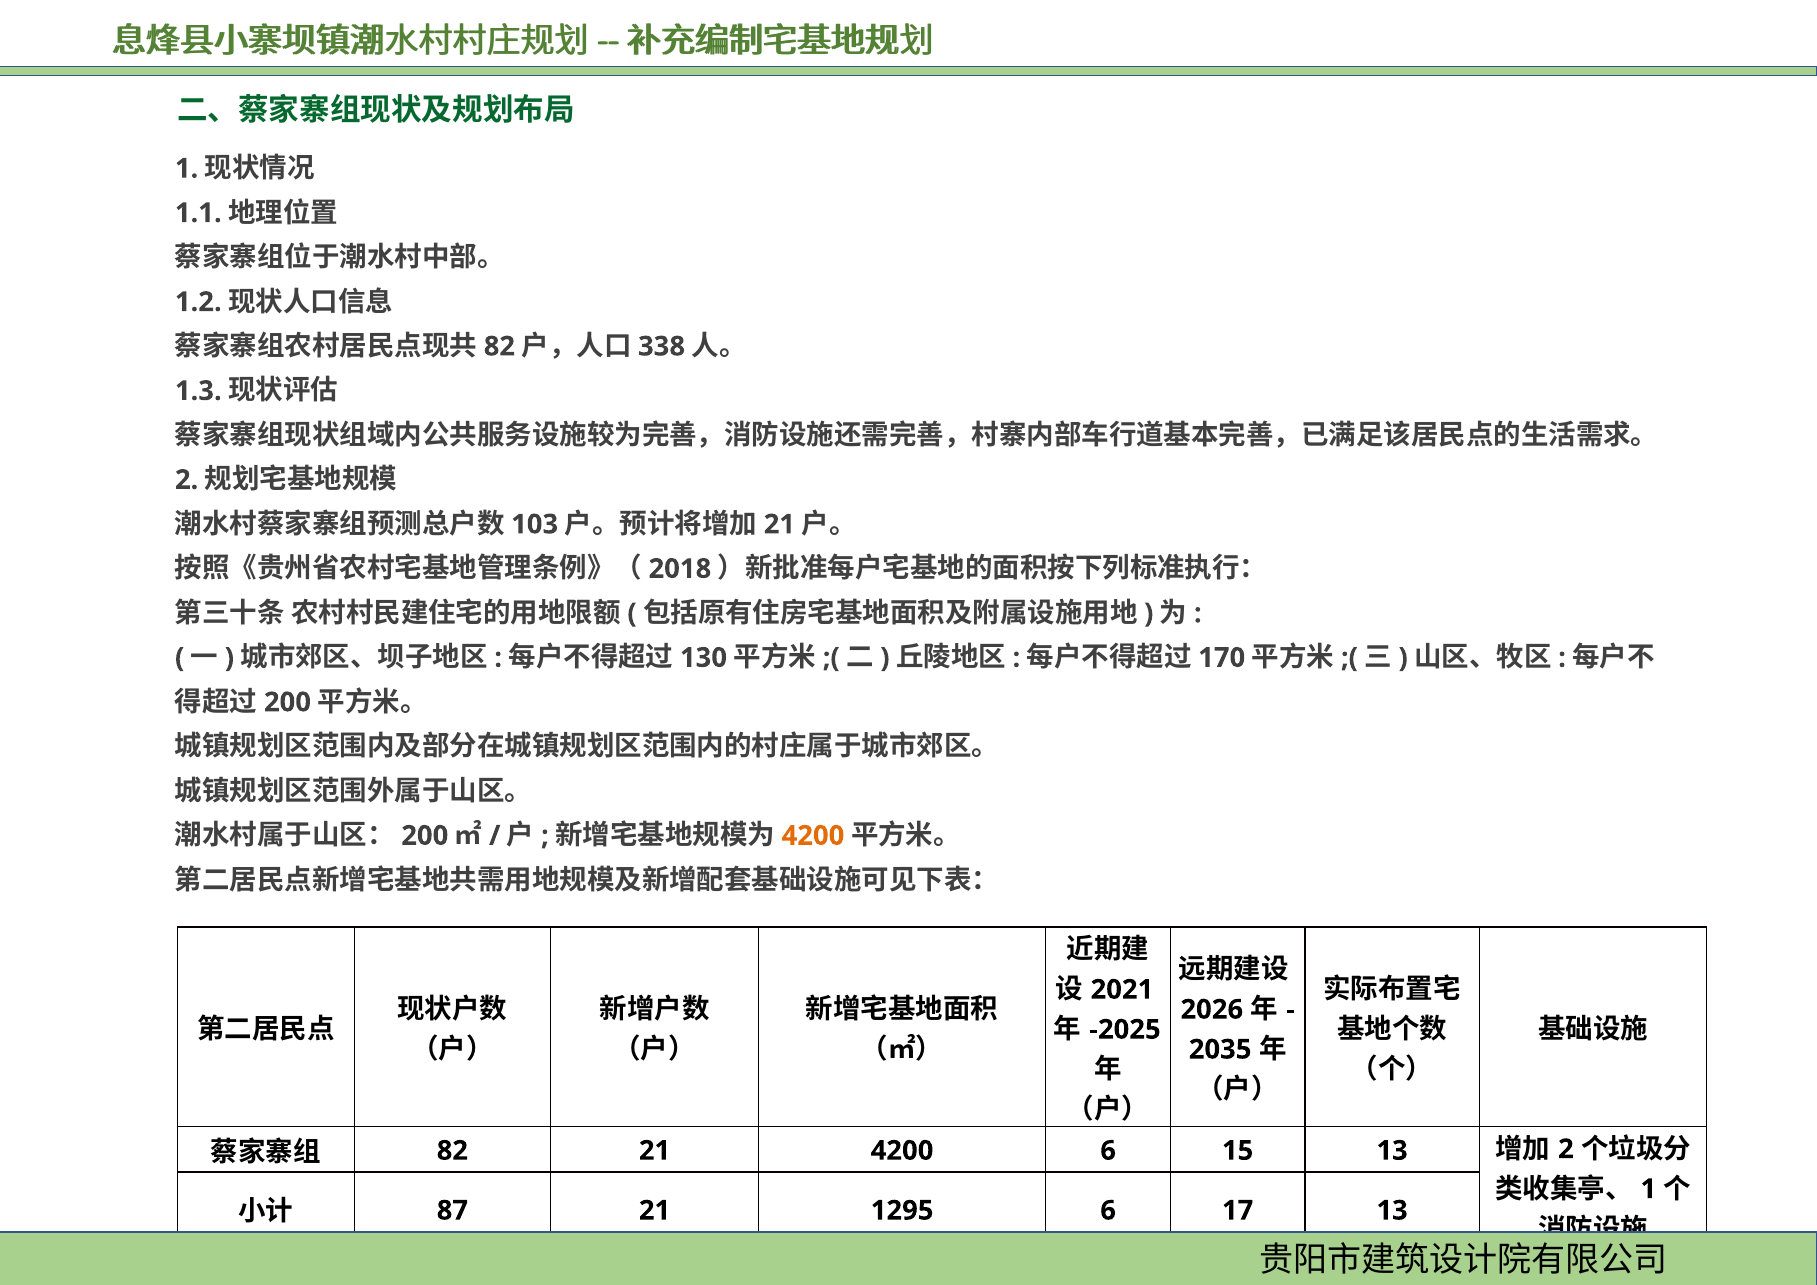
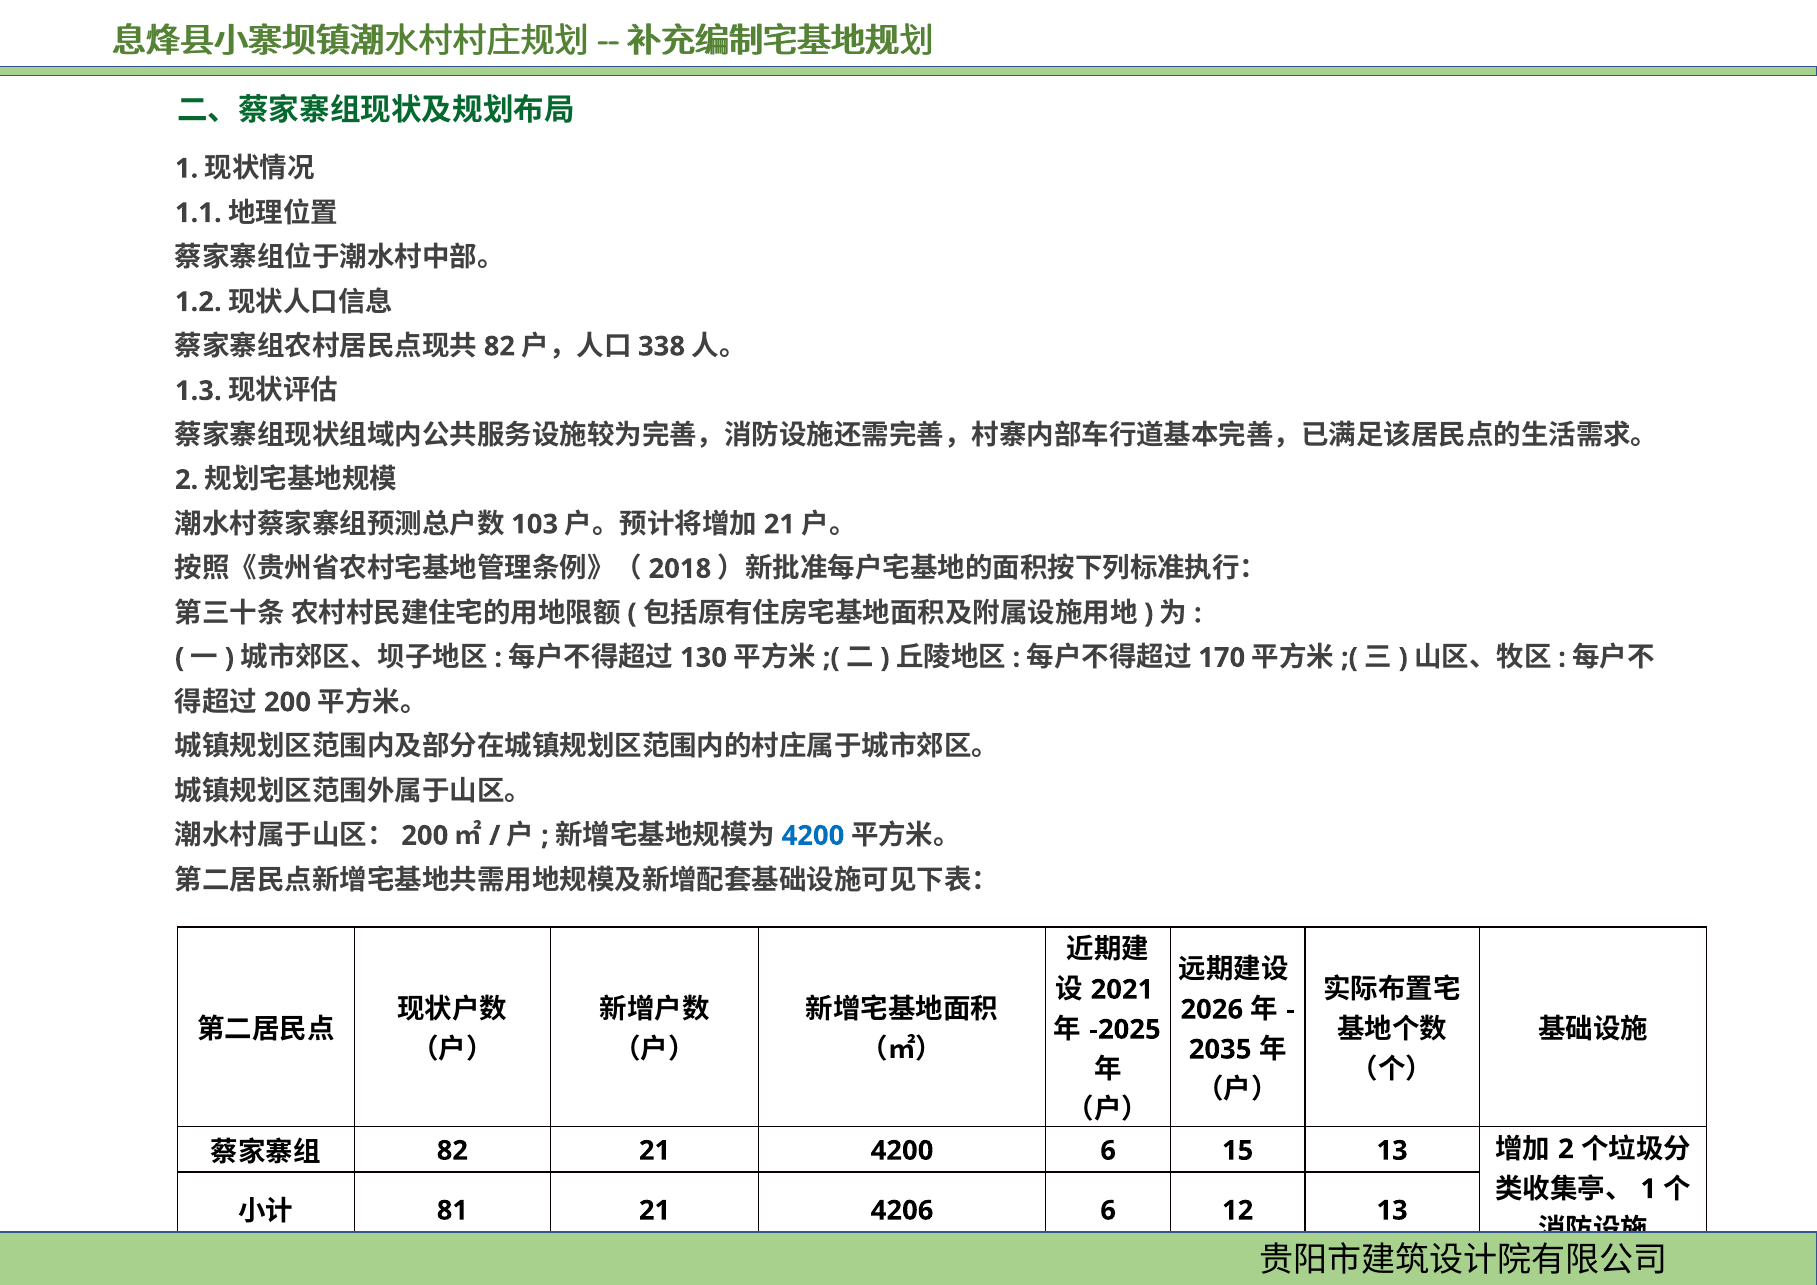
4200 at (813, 836) colour: orange -> blue
87: 87 -> 81
1295: 1295 -> 4206
17: 17 -> 12
